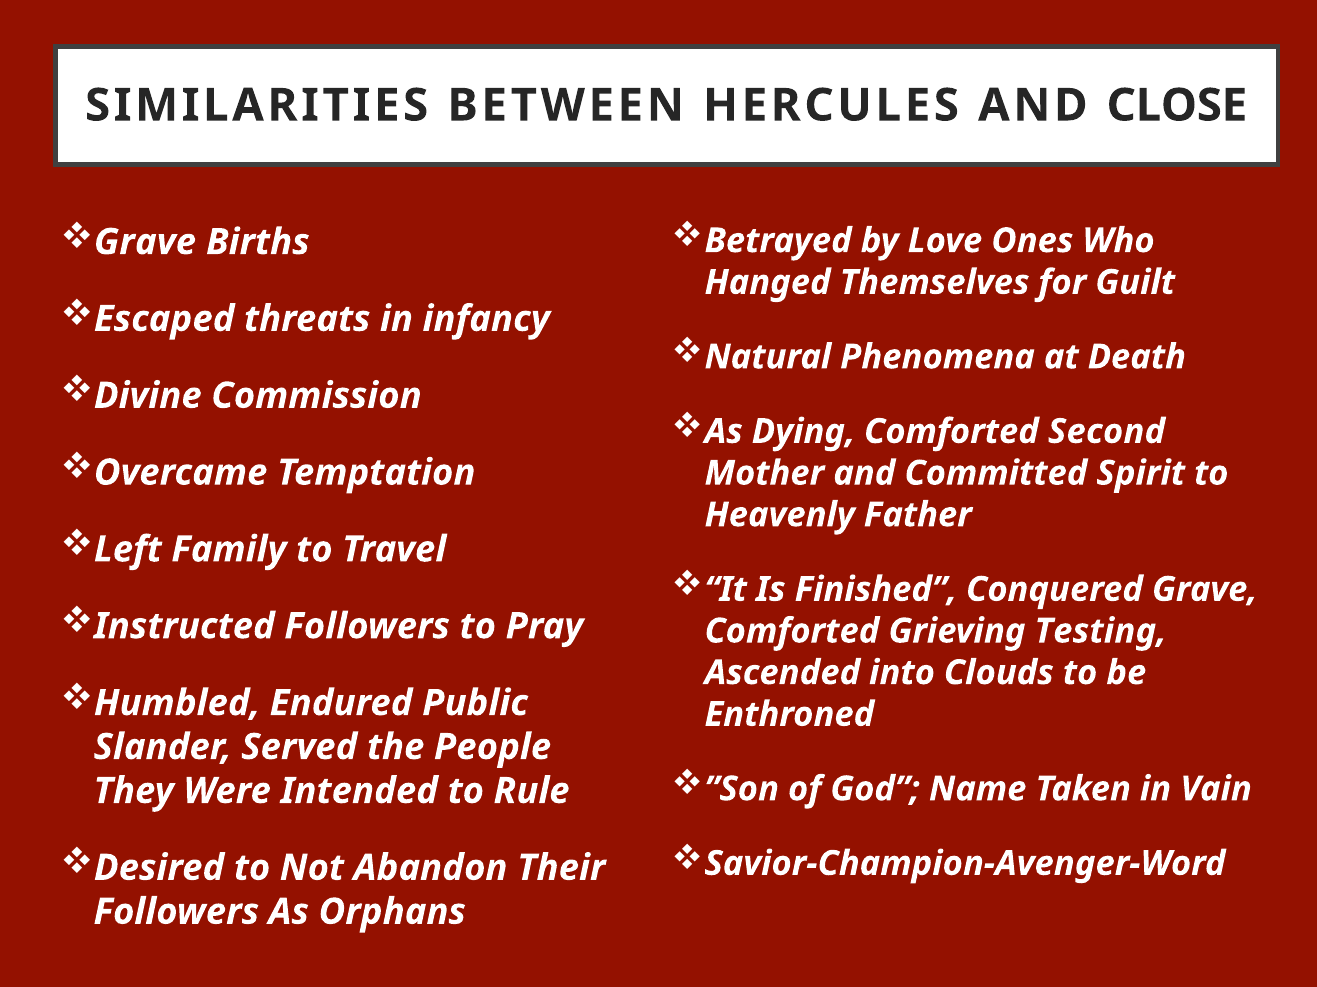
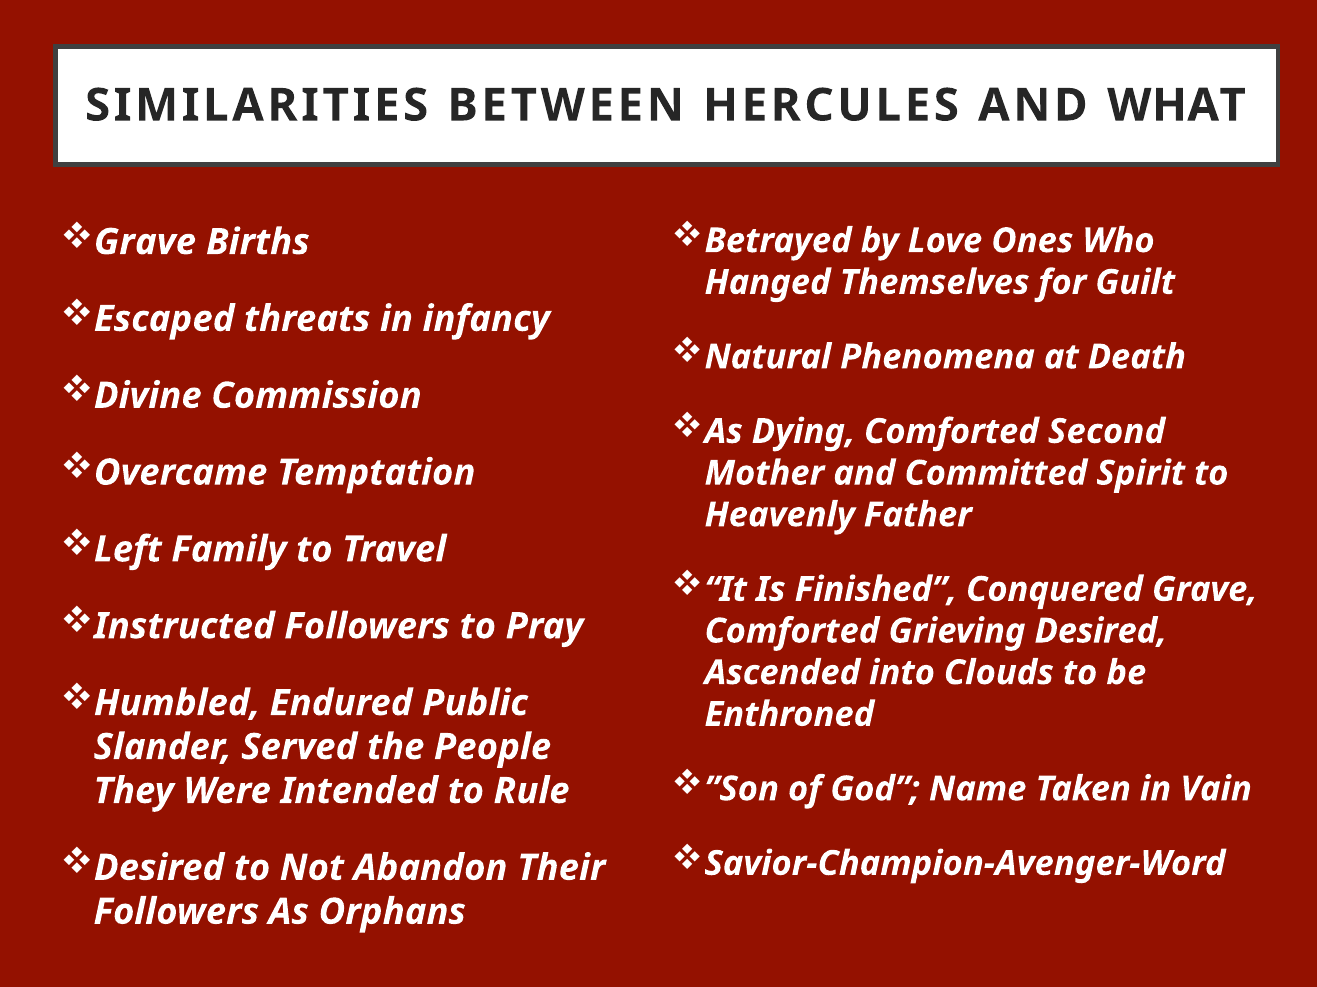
CLOSE: CLOSE -> WHAT
Grieving Testing: Testing -> Desired
